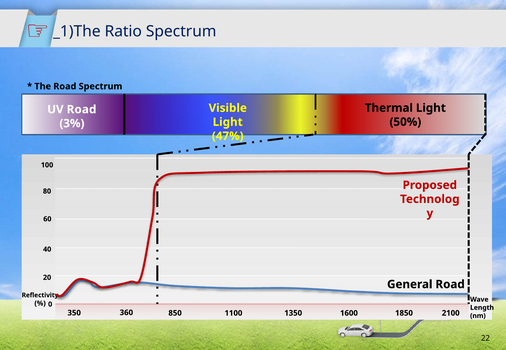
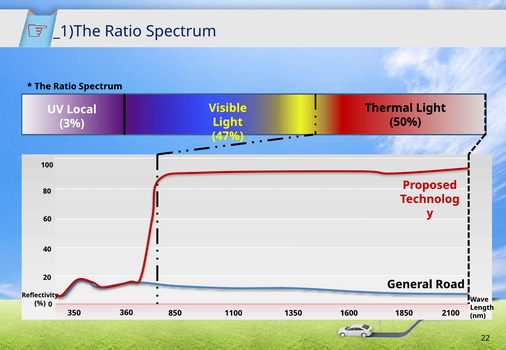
The Road: Road -> Ratio
UV Road: Road -> Local
